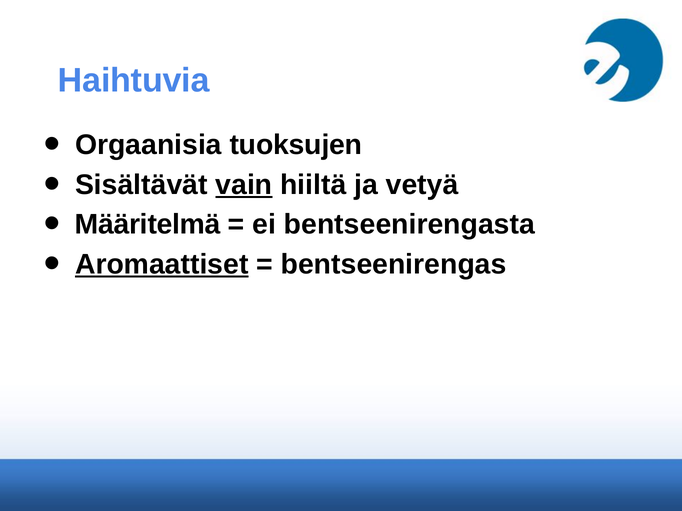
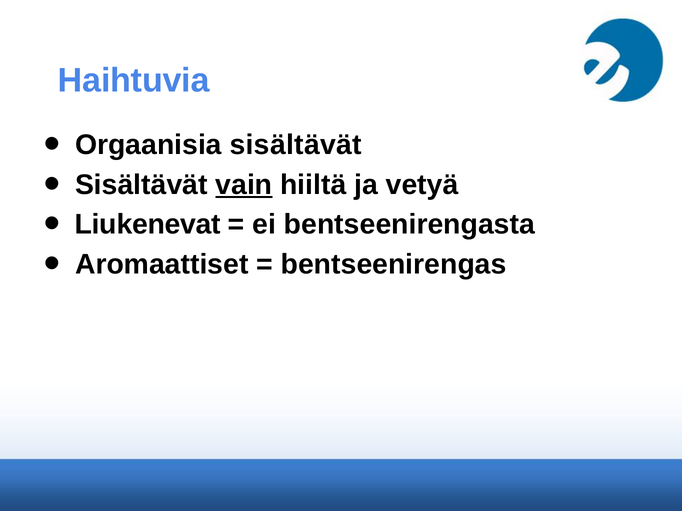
Orgaanisia tuoksujen: tuoksujen -> sisältävät
Määritelmä: Määritelmä -> Liukenevat
Aromaattiset underline: present -> none
